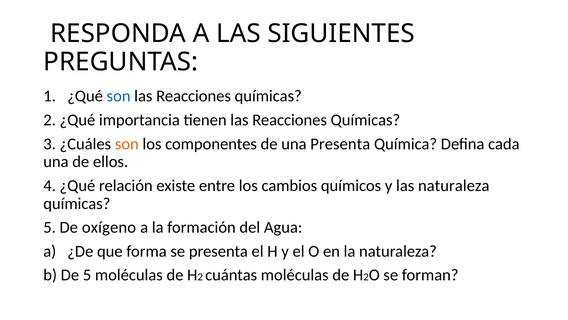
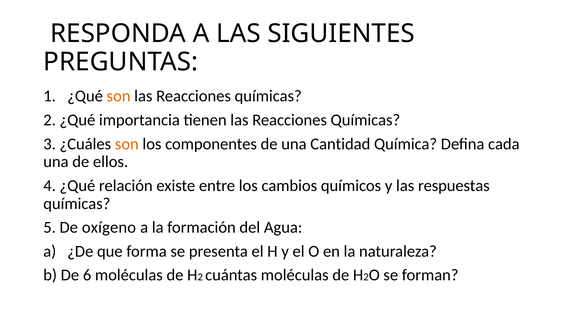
son at (119, 96) colour: blue -> orange
una Presenta: Presenta -> Cantidad
las naturaleza: naturaleza -> respuestas
De 5: 5 -> 6
